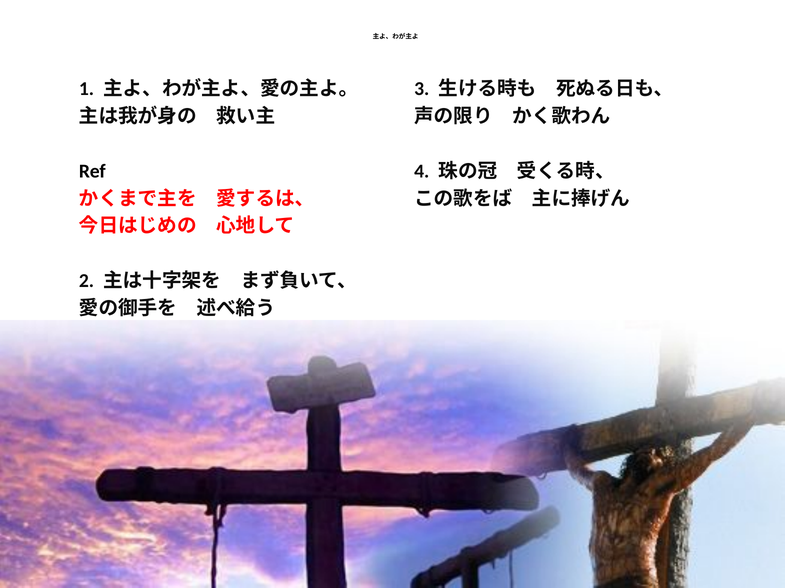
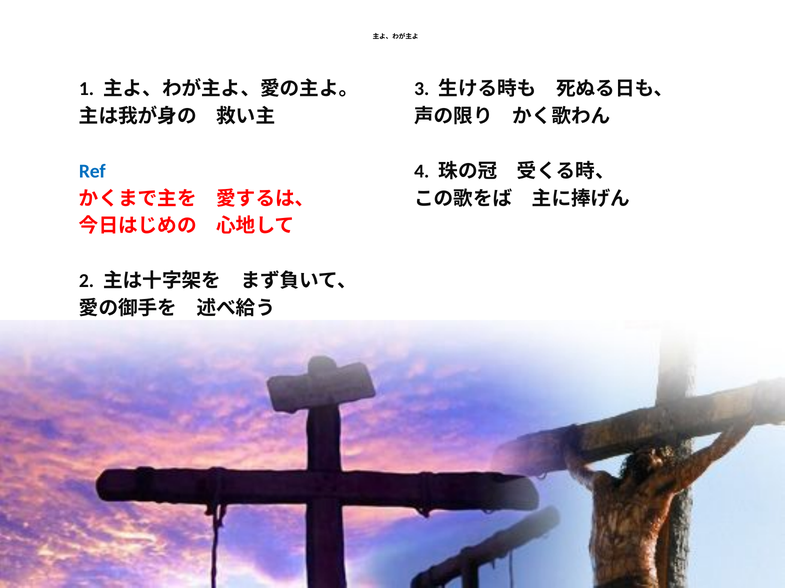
Ref colour: black -> blue
